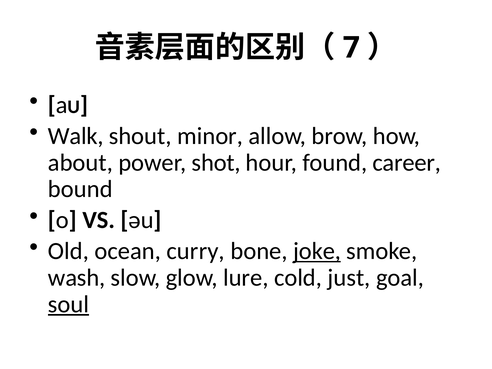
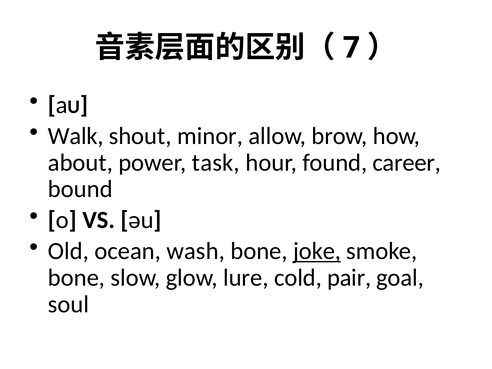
shot: shot -> task
curry: curry -> wash
wash at (77, 278): wash -> bone
just: just -> pair
soul underline: present -> none
